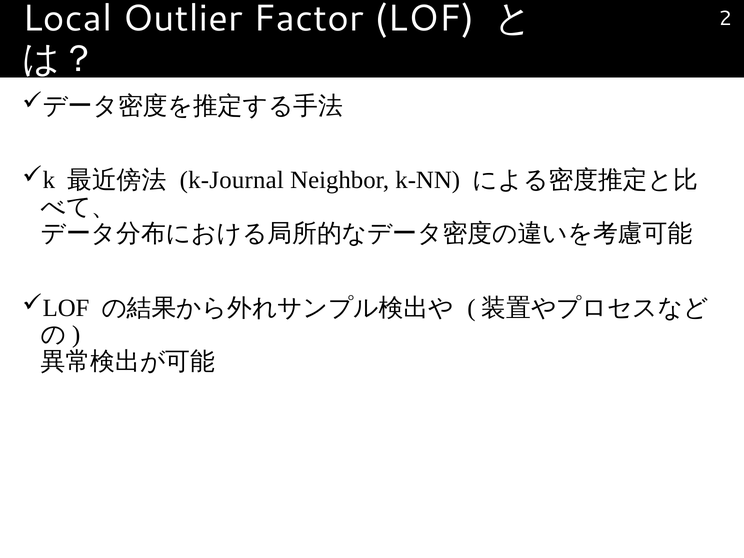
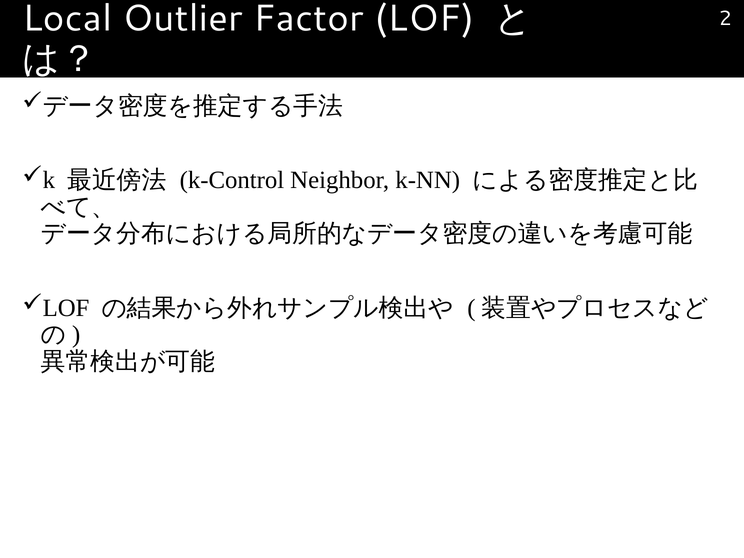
k-Journal: k-Journal -> k-Control
